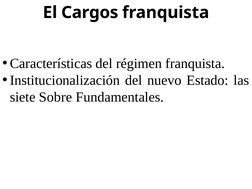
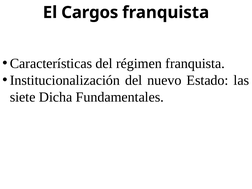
Sobre: Sobre -> Dicha
